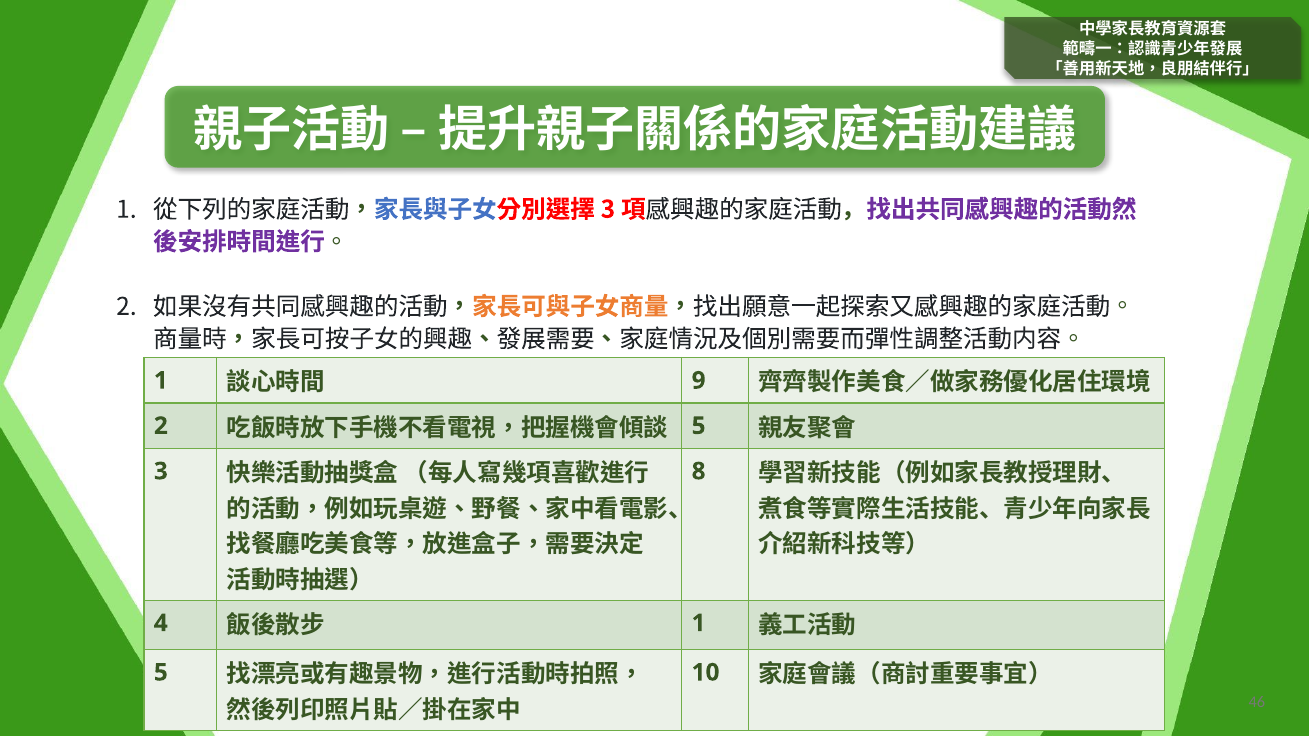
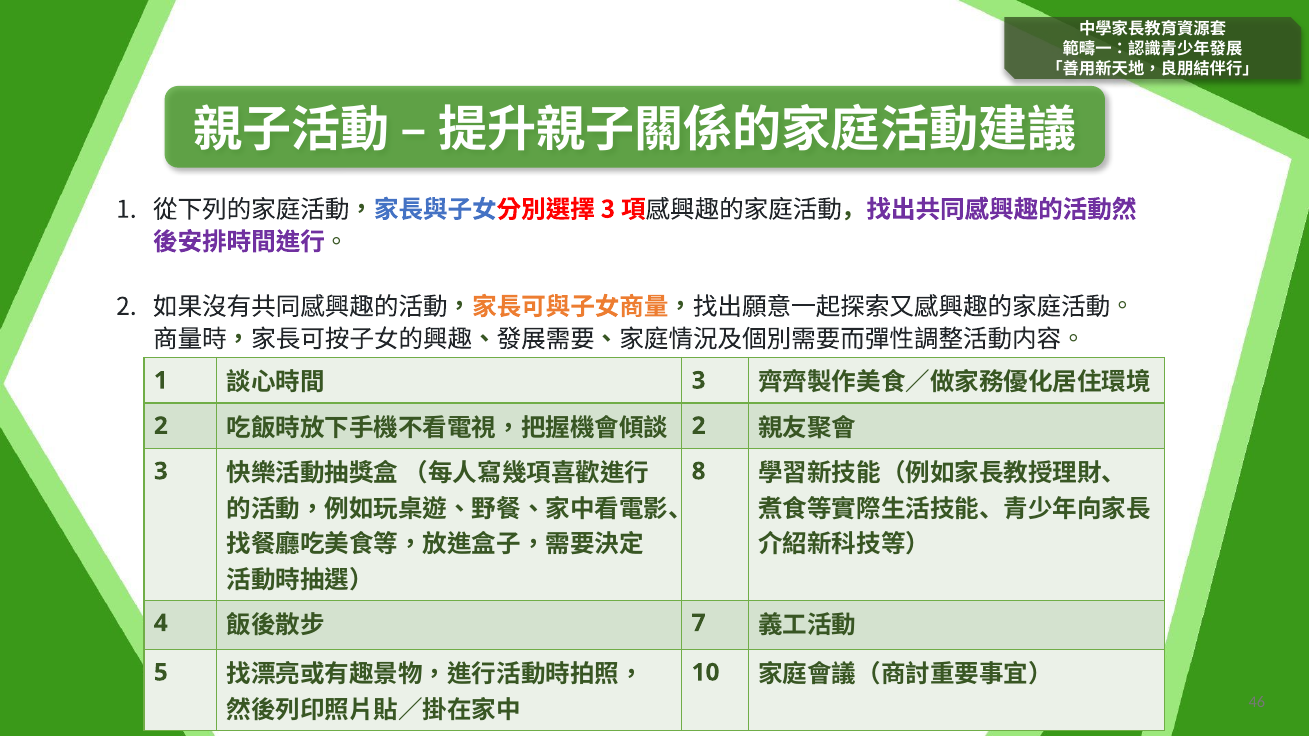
9 at (699, 381): 9 -> 3
5 at (699, 426): 5 -> 2
1 at (699, 623): 1 -> 7
